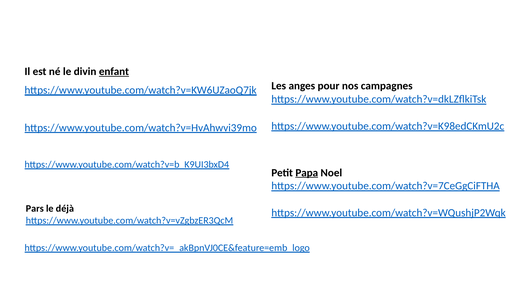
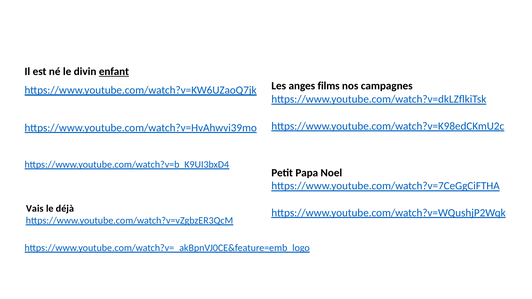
pour: pour -> films
Papa underline: present -> none
Pars: Pars -> Vais
